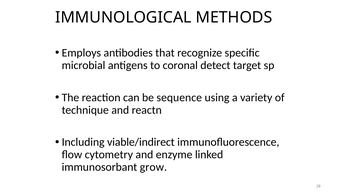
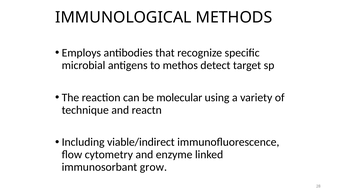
coronal: coronal -> methos
sequence: sequence -> molecular
